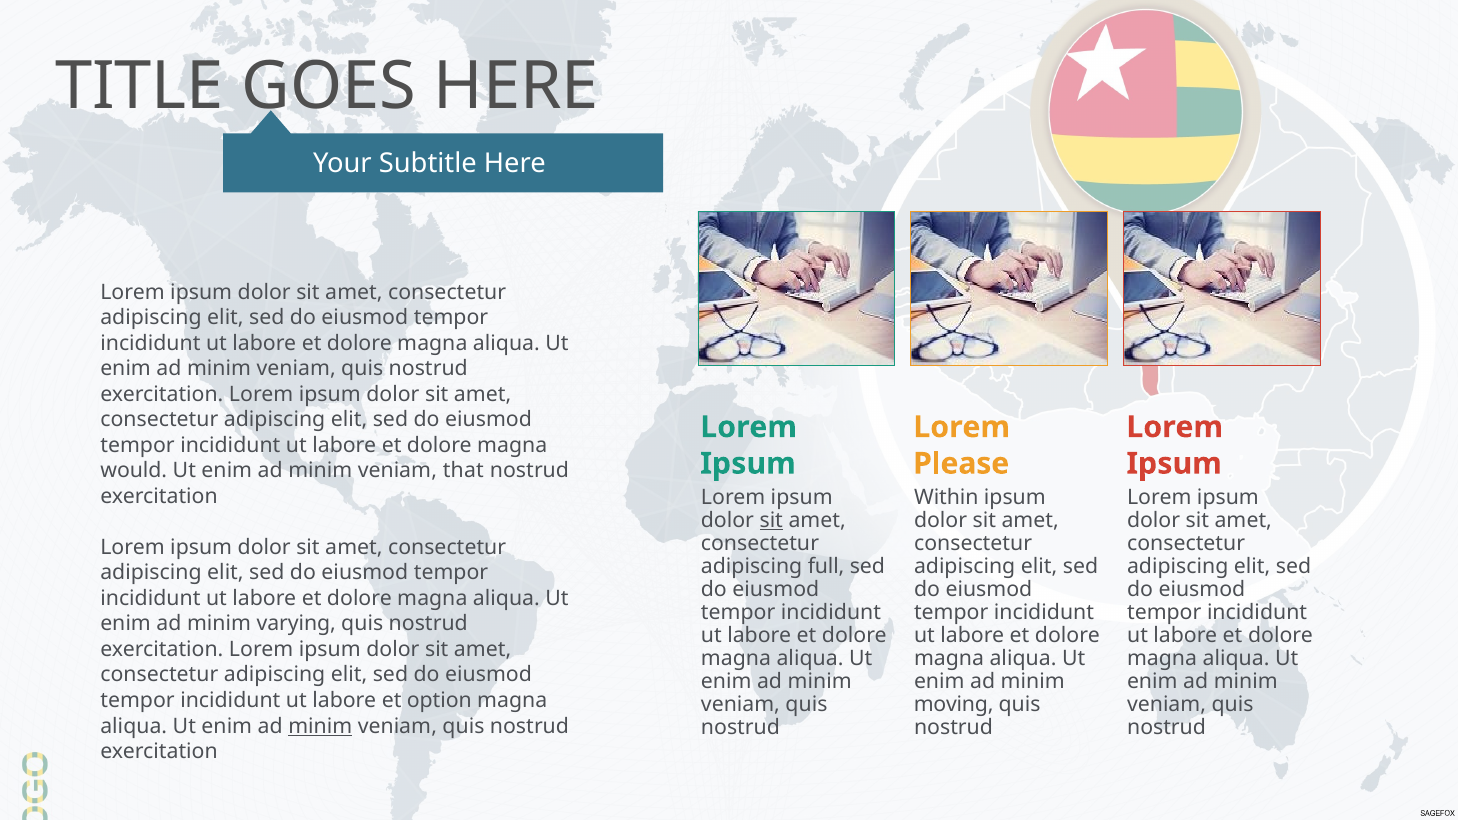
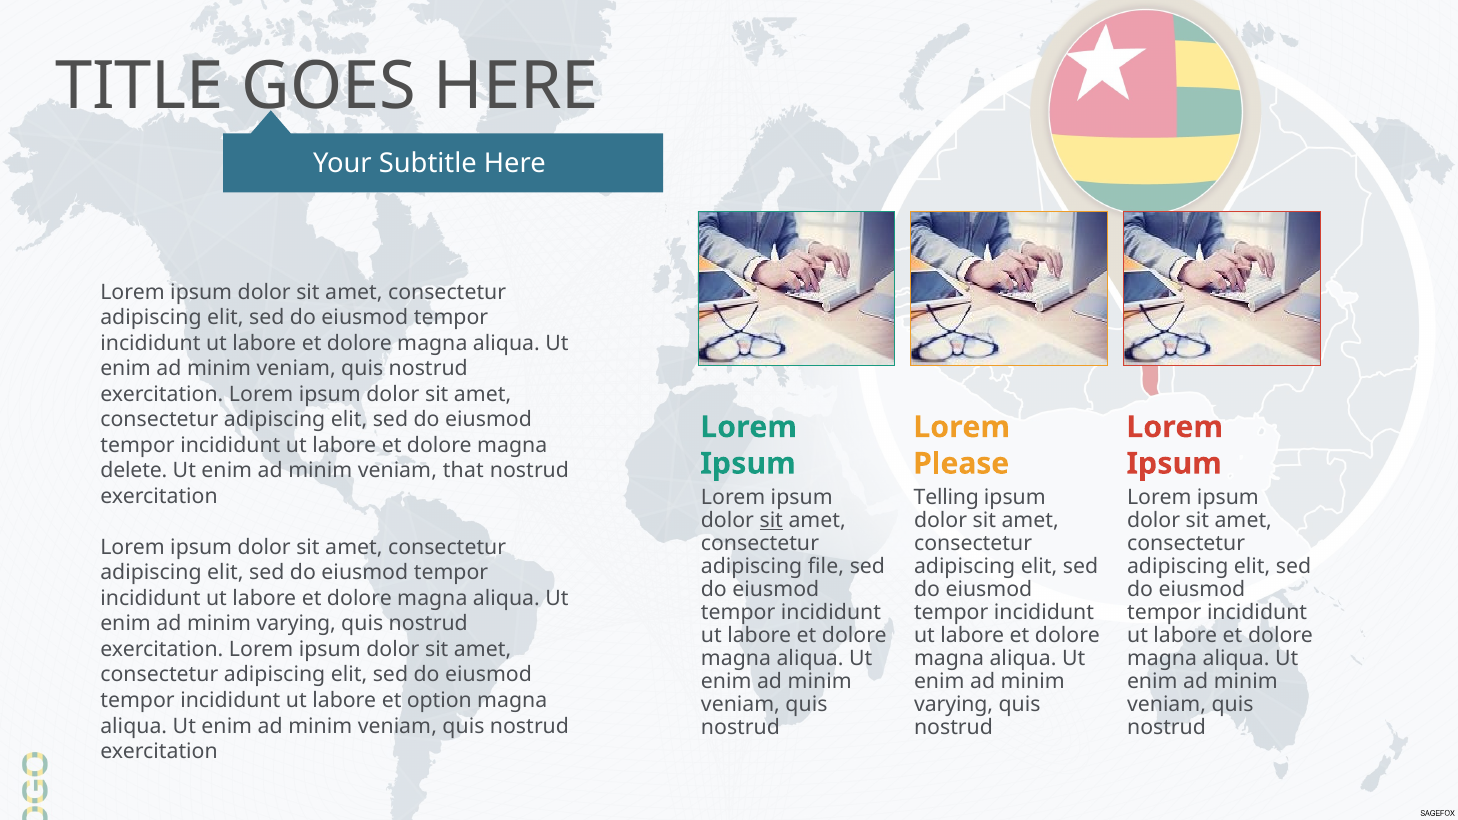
would: would -> delete
Within: Within -> Telling
full: full -> file
moving at (954, 704): moving -> varying
minim at (320, 726) underline: present -> none
